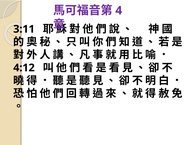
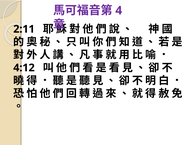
3:11: 3:11 -> 2:11
